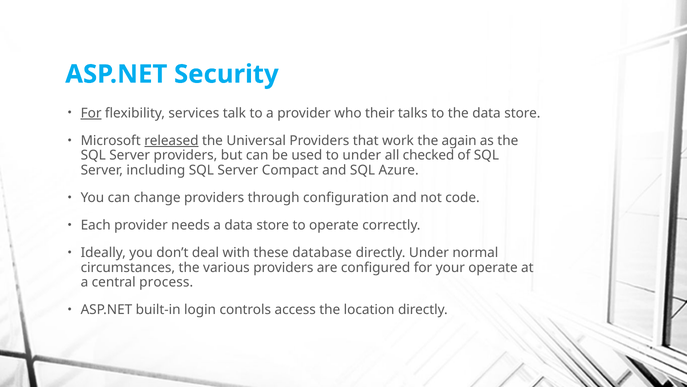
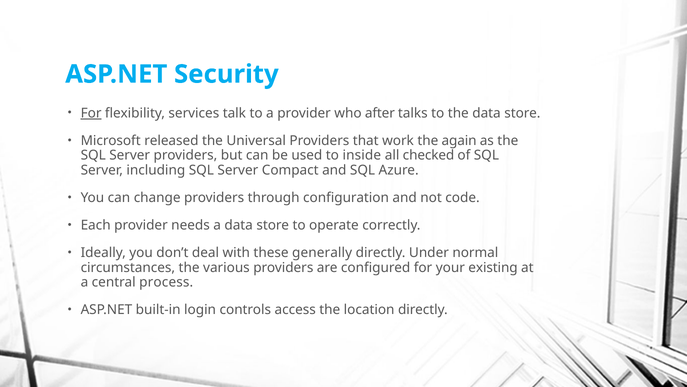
their: their -> after
released underline: present -> none
to under: under -> inside
database: database -> generally
your operate: operate -> existing
